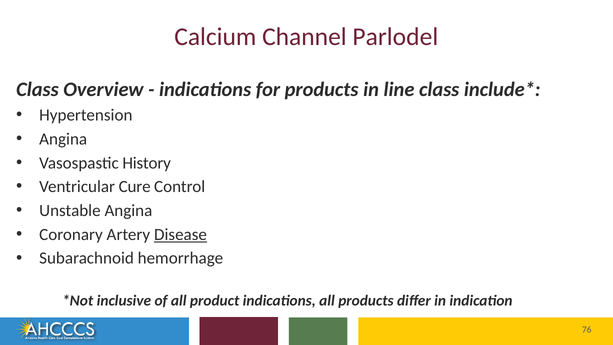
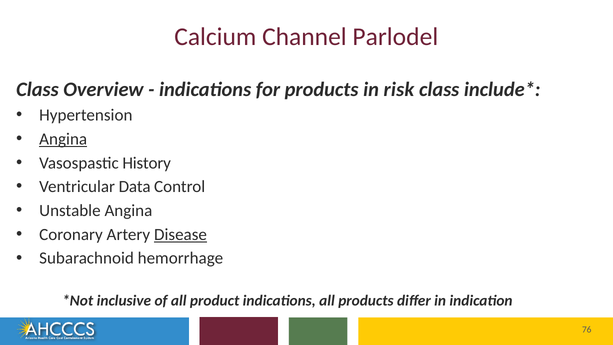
line: line -> risk
Angina at (63, 139) underline: none -> present
Cure: Cure -> Data
